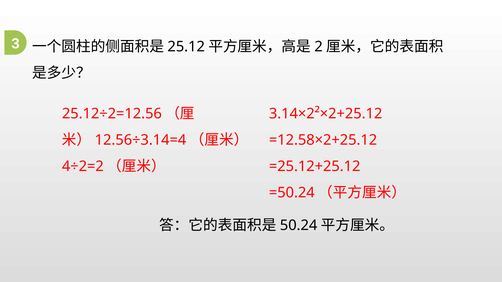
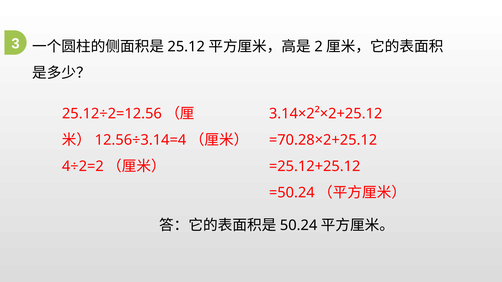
=12.58×2+25.12: =12.58×2+25.12 -> =70.28×2+25.12
